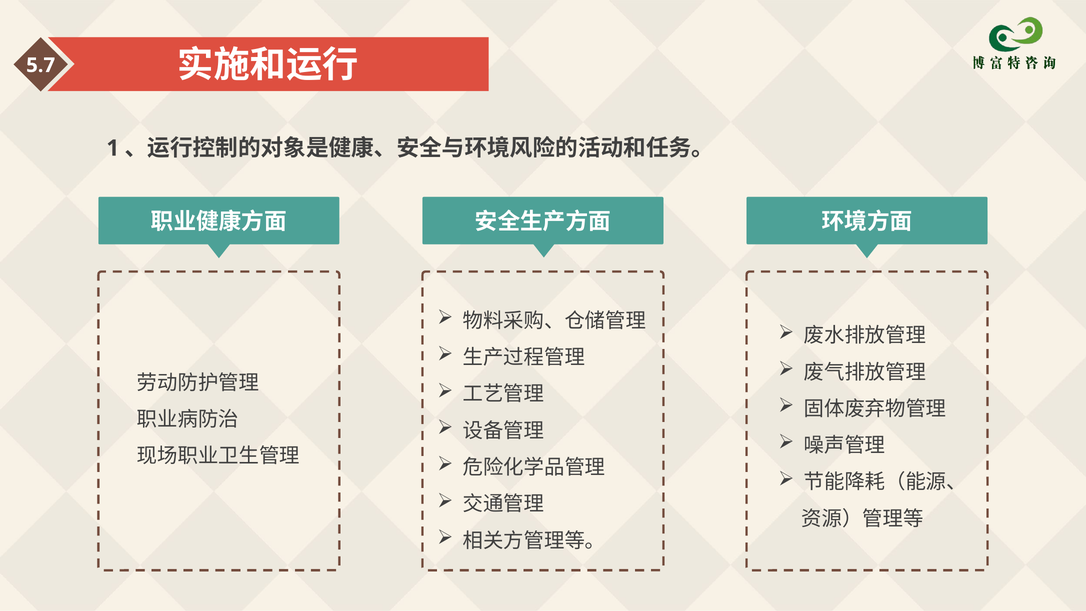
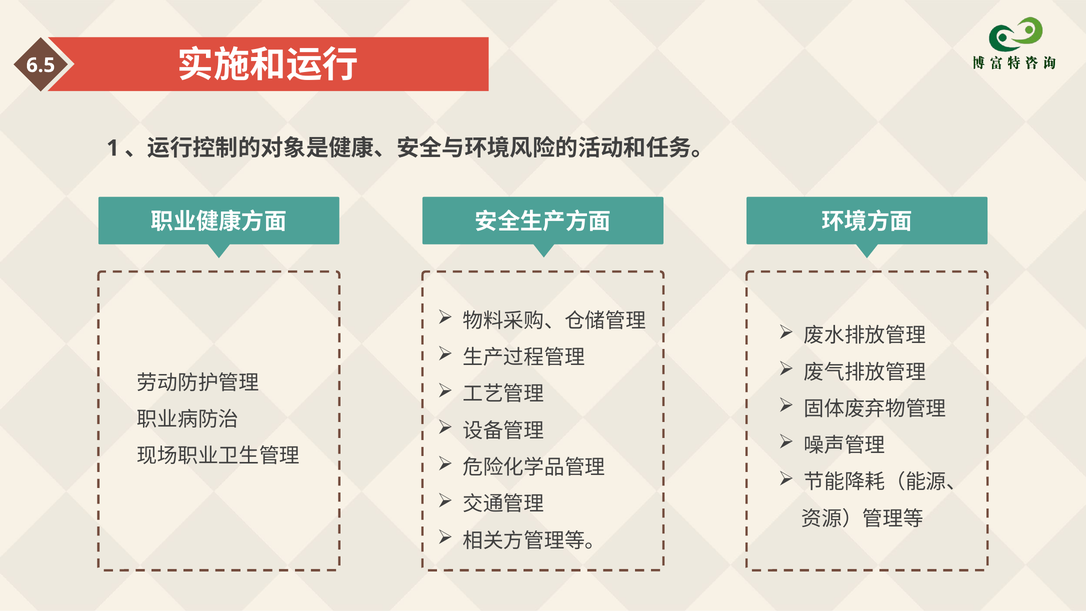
5.7: 5.7 -> 6.5
